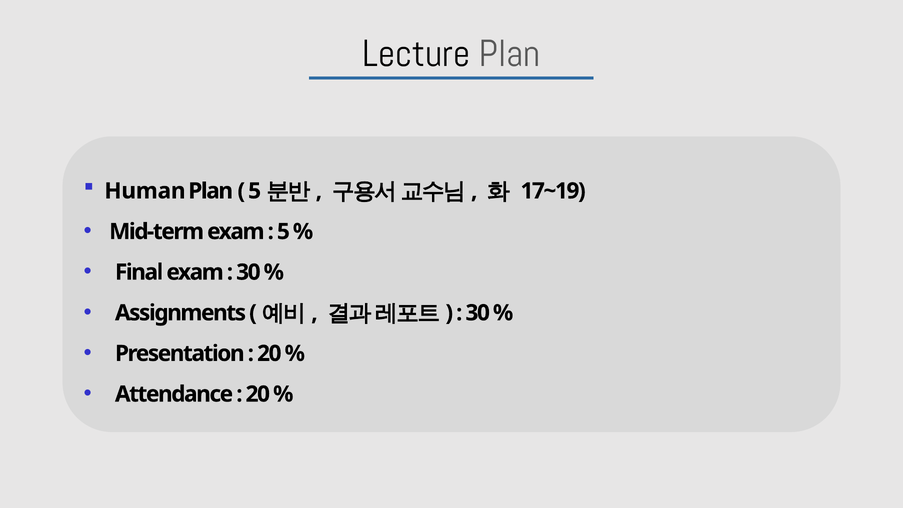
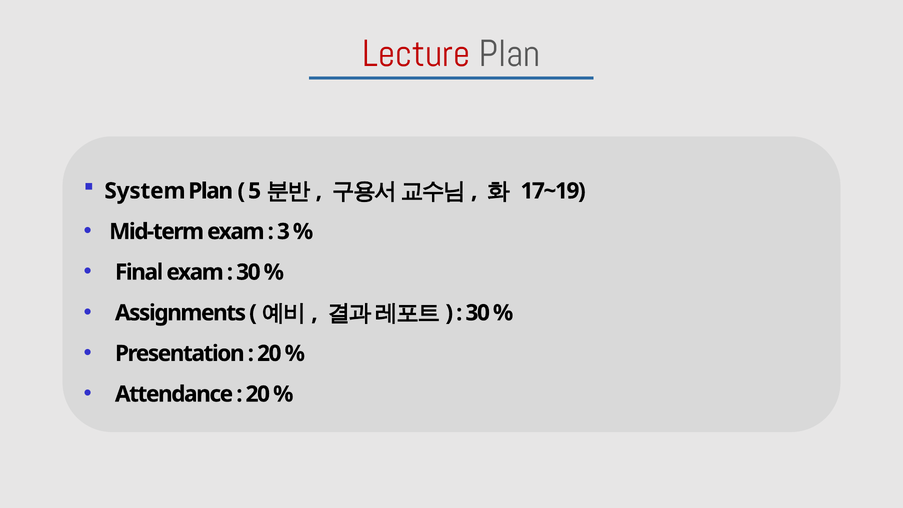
Lecture colour: black -> red
Human: Human -> System
5 at (283, 232): 5 -> 3
